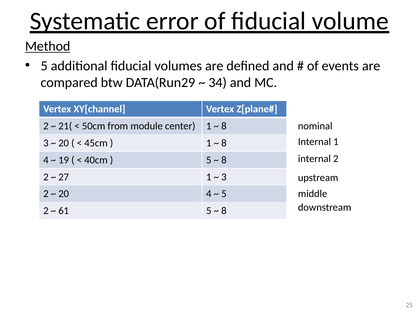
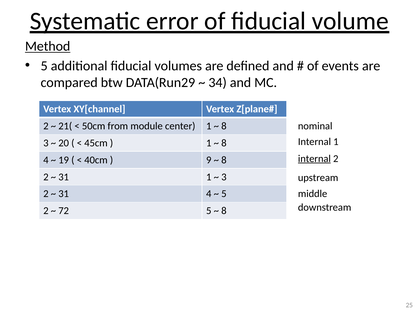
internal at (314, 158) underline: none -> present
5 at (209, 160): 5 -> 9
27 at (64, 177): 27 -> 31
20 at (64, 194): 20 -> 31
61: 61 -> 72
